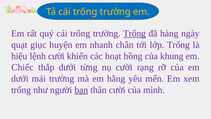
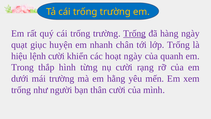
hoạt hồng: hồng -> ngày
khung: khung -> quanh
Chiếc: Chiếc -> Trong
thắp dưới: dưới -> hình
bạn underline: present -> none
